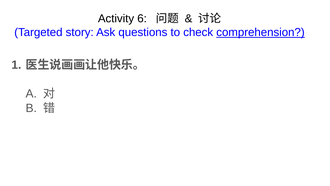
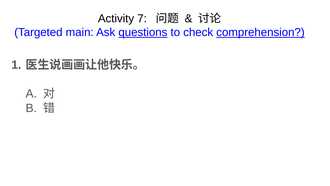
6: 6 -> 7
story: story -> main
questions underline: none -> present
